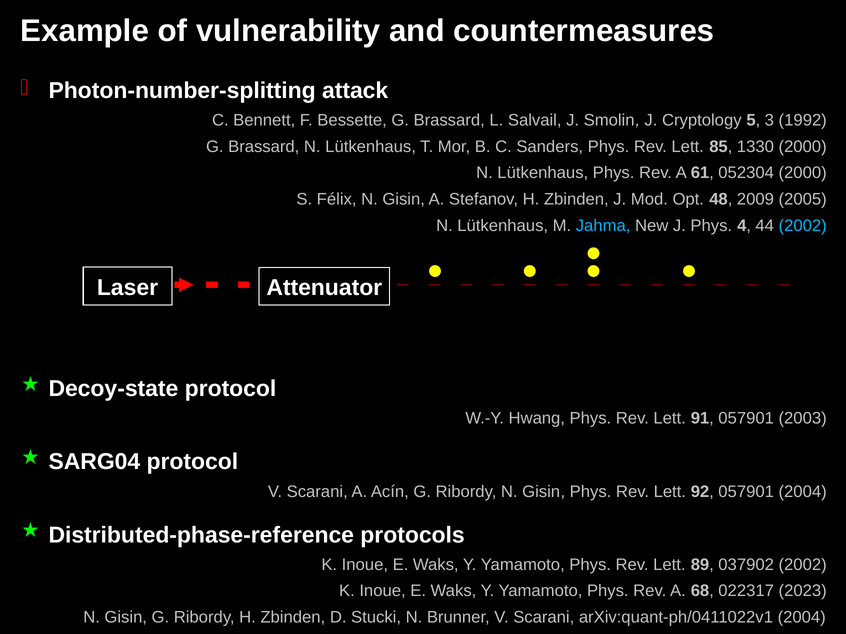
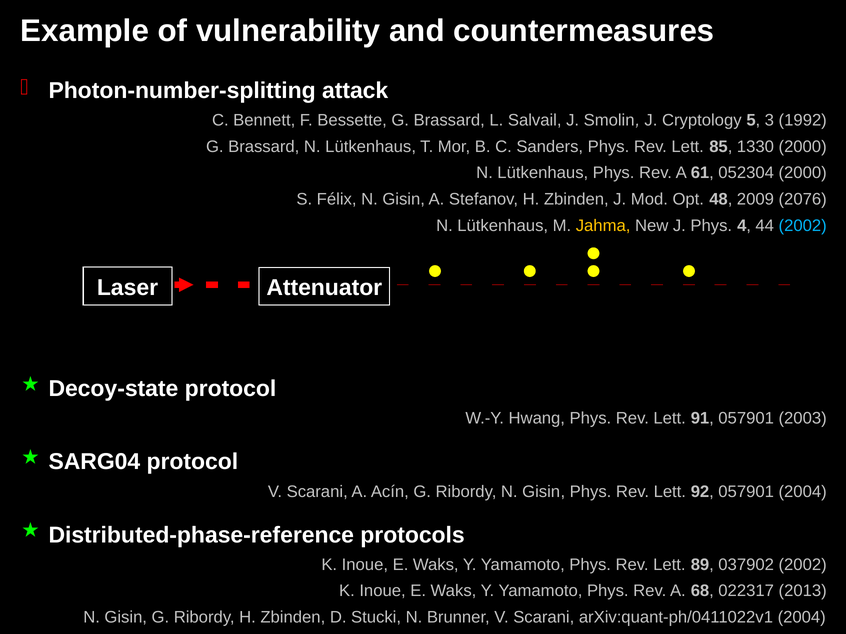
2005: 2005 -> 2076
Jahma colour: light blue -> yellow
2023: 2023 -> 2013
